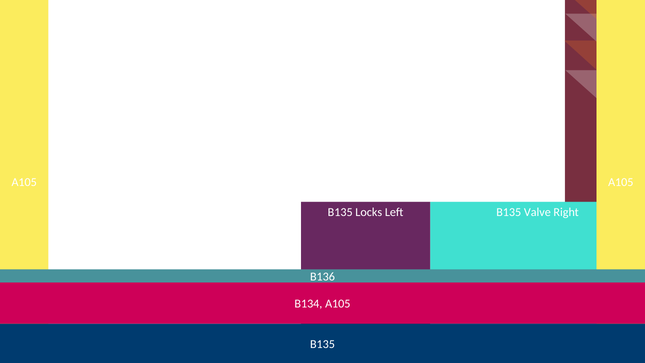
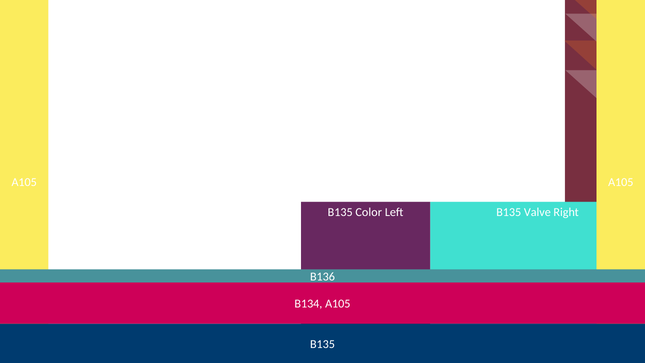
Locks: Locks -> Color
